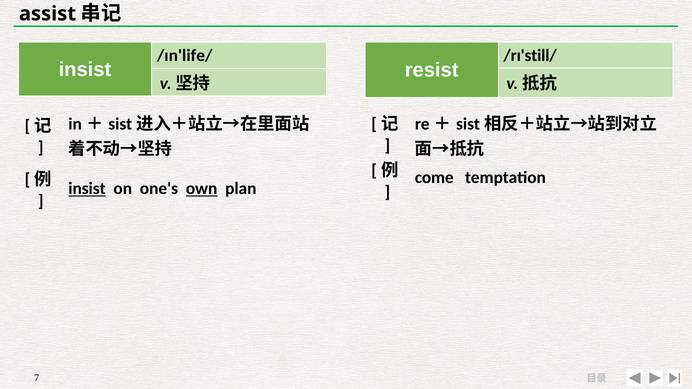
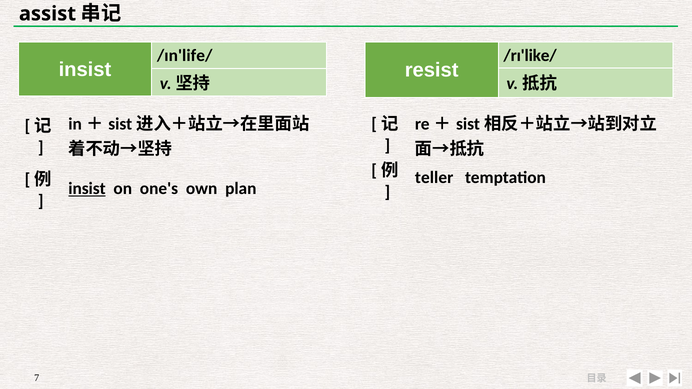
/rɪ'still/: /rɪ'still/ -> /rɪ'like/
come: come -> teller
own underline: present -> none
